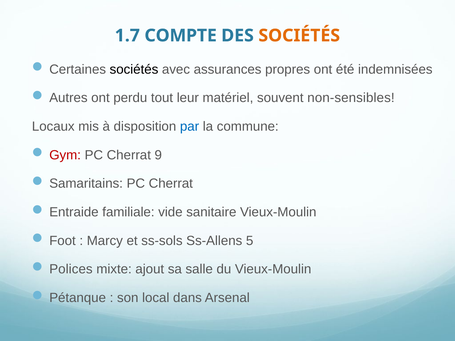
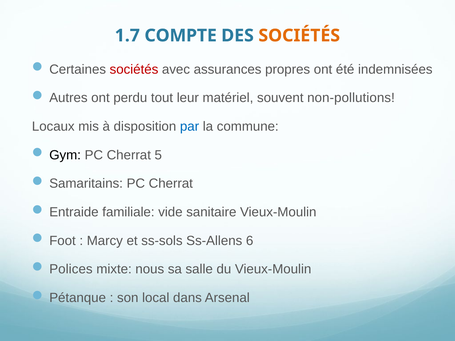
sociétés at (134, 69) colour: black -> red
non-sensibles: non-sensibles -> non-pollutions
Gym colour: red -> black
9: 9 -> 5
5: 5 -> 6
ajout: ajout -> nous
